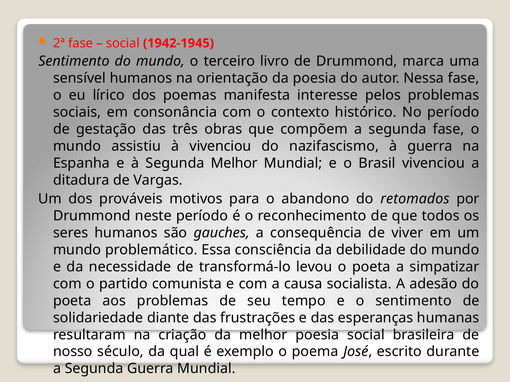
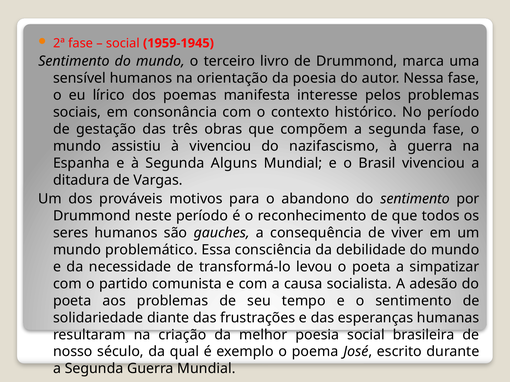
1942-1945: 1942-1945 -> 1959-1945
Segunda Melhor: Melhor -> Alguns
do retomados: retomados -> sentimento
